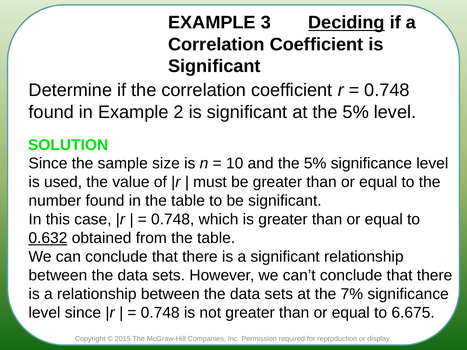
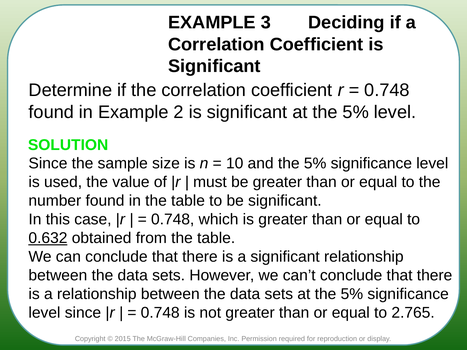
Deciding underline: present -> none
sets at the 7%: 7% -> 5%
6.675: 6.675 -> 2.765
